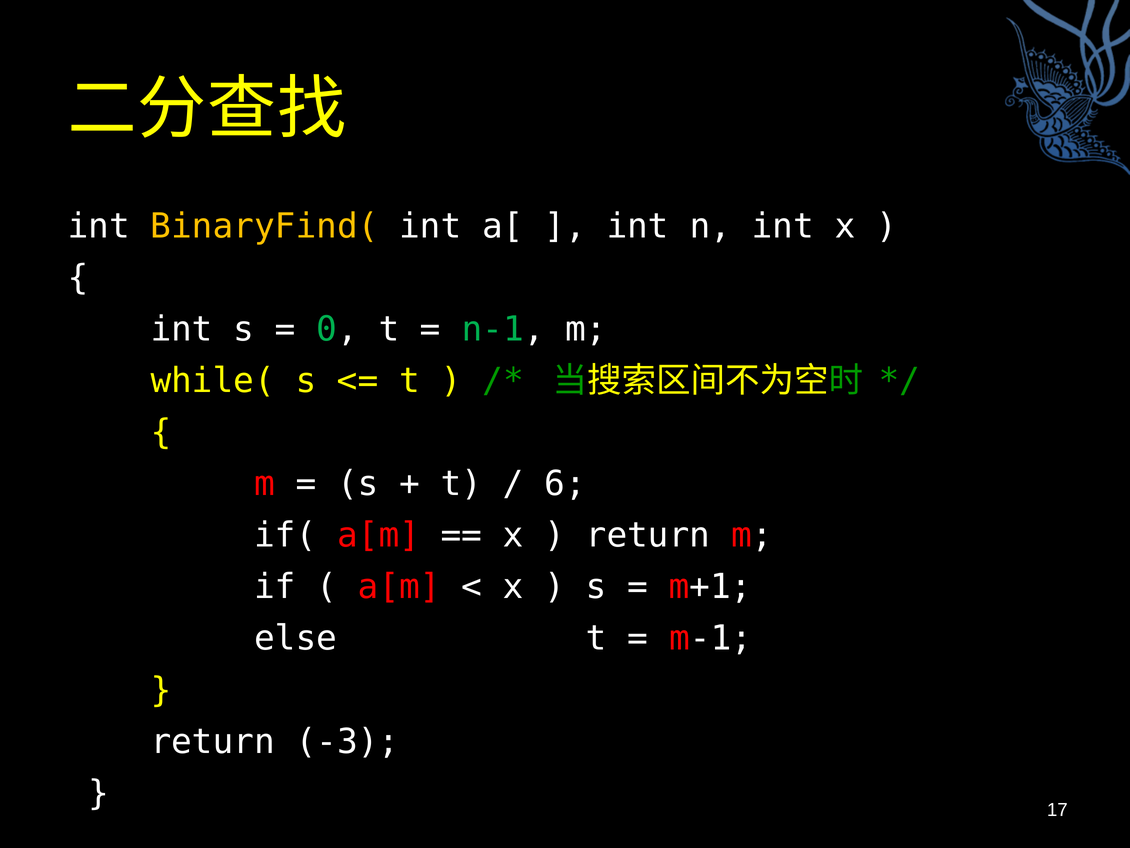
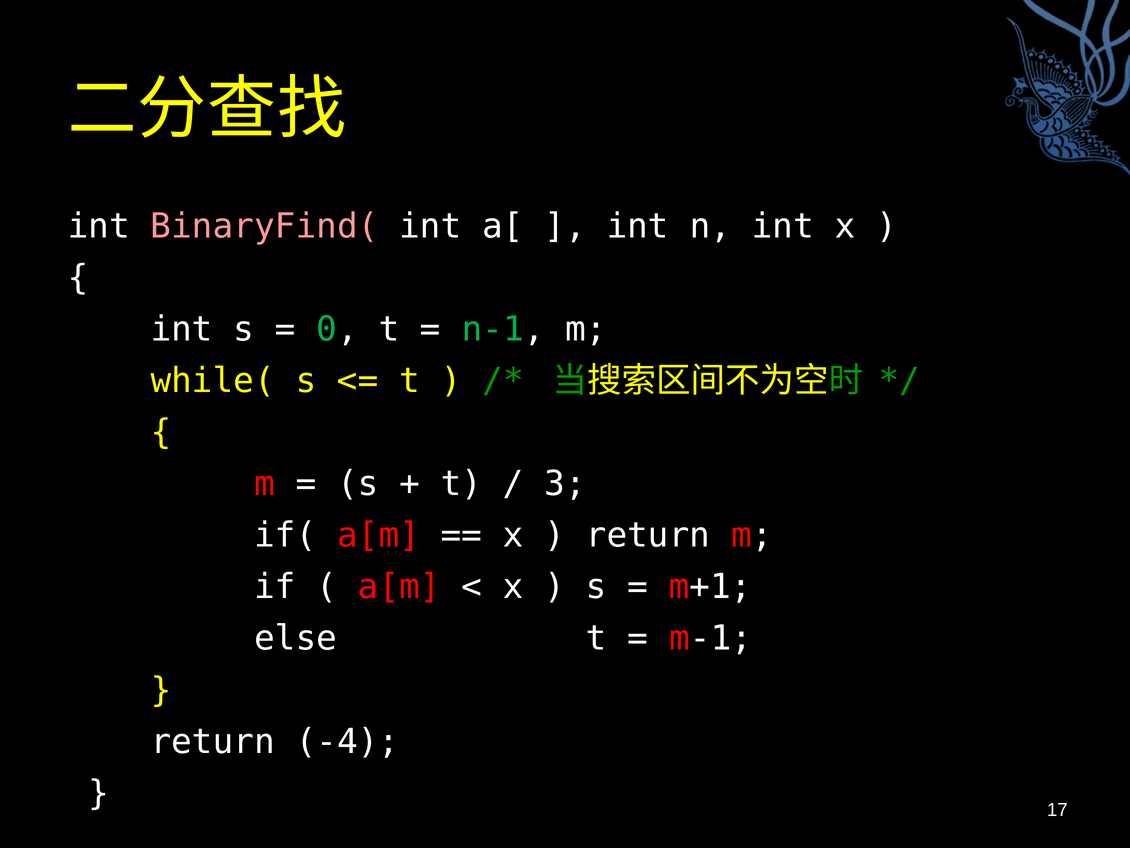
BinaryFind( colour: yellow -> pink
6: 6 -> 3
-3: -3 -> -4
